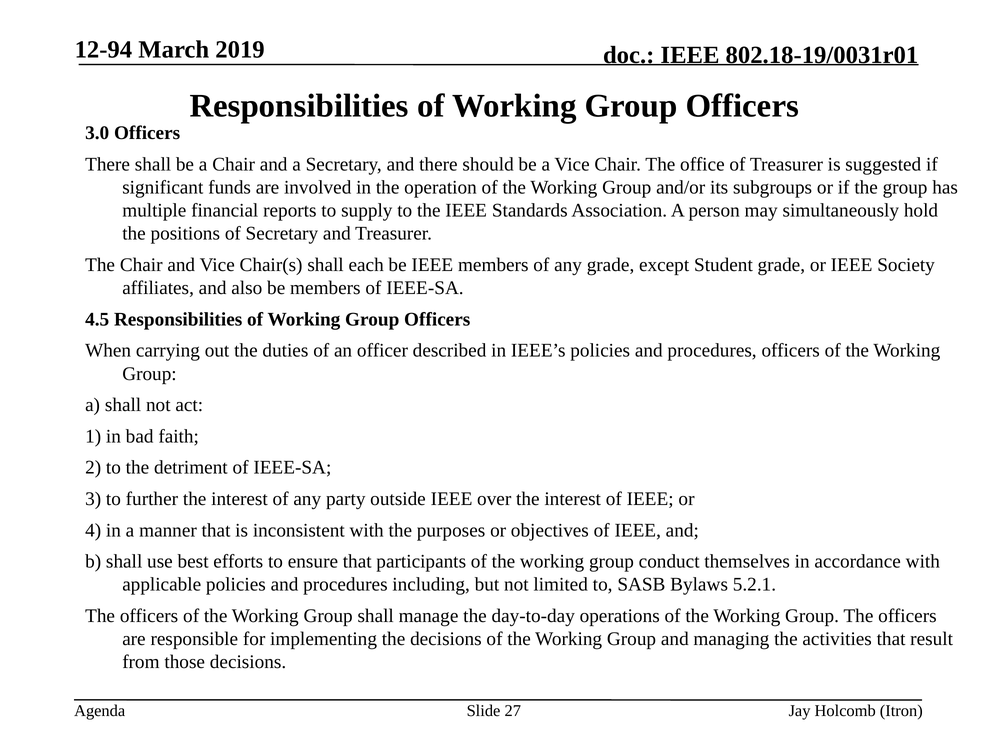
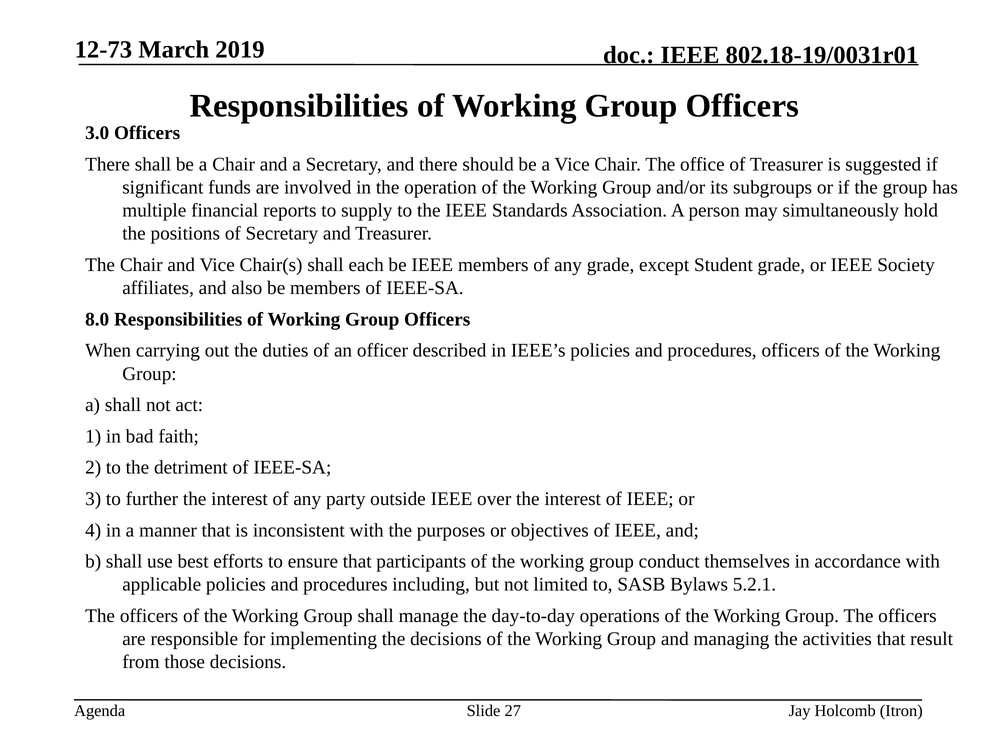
12-94: 12-94 -> 12-73
4.5: 4.5 -> 8.0
